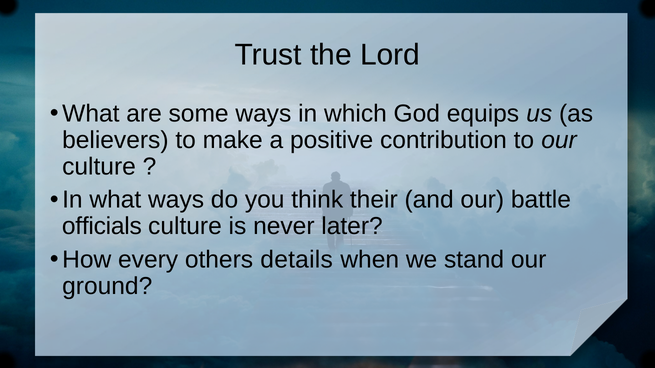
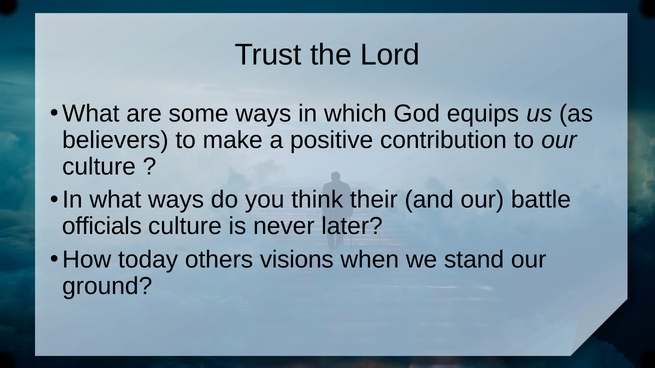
every: every -> today
details: details -> visions
